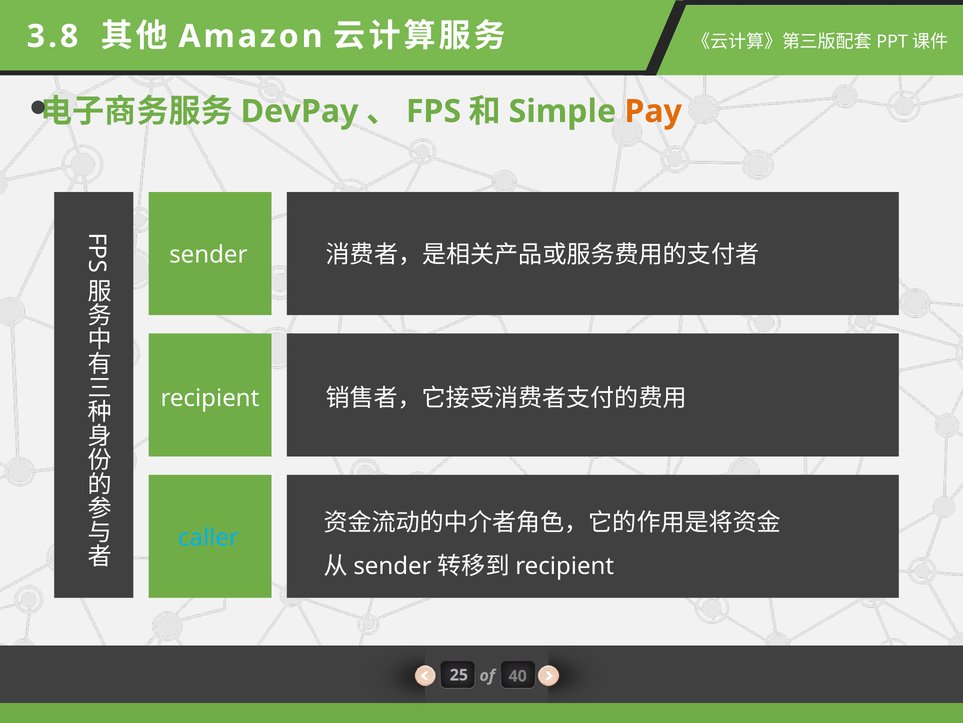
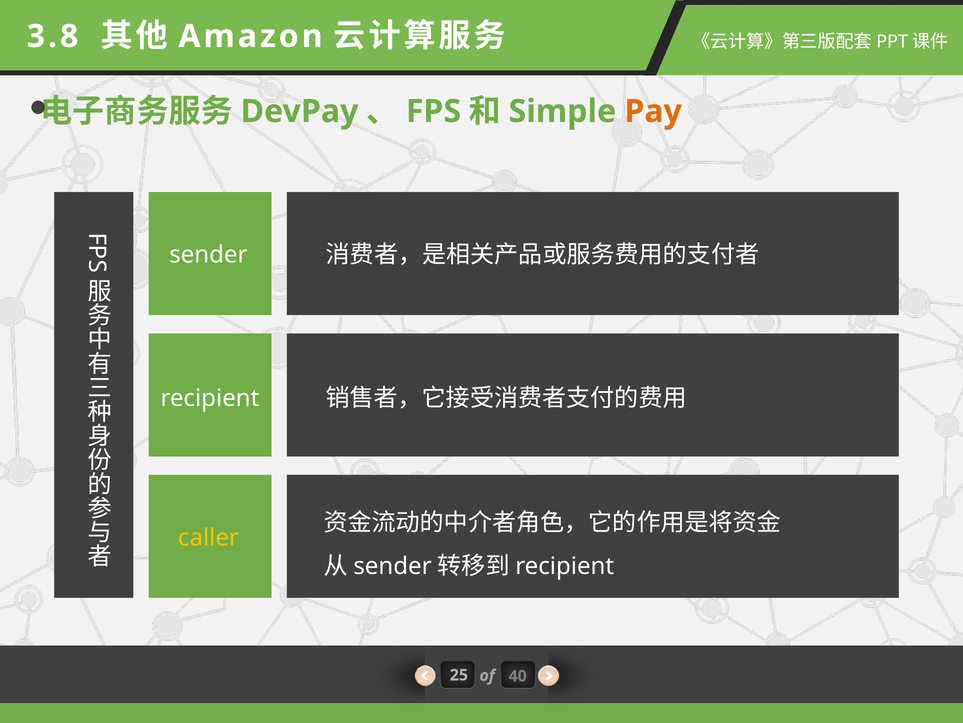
caller colour: light blue -> yellow
